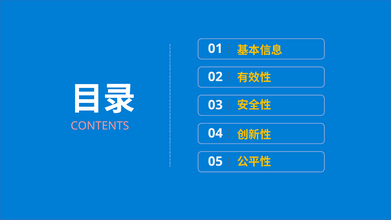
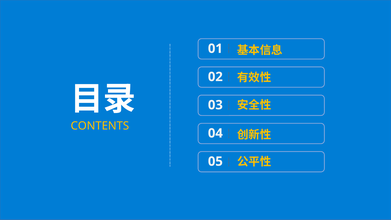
CONTENTS colour: pink -> yellow
